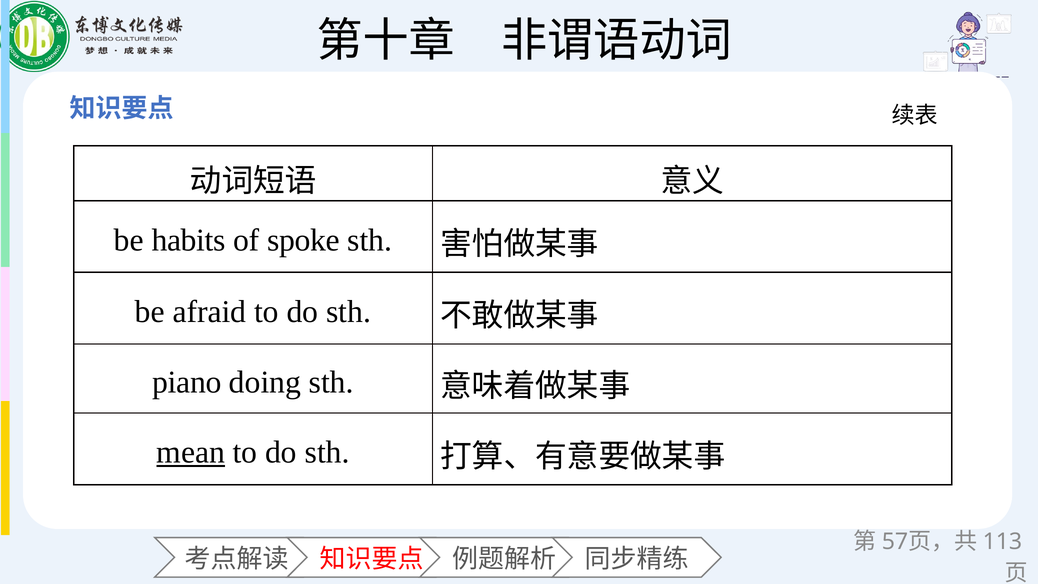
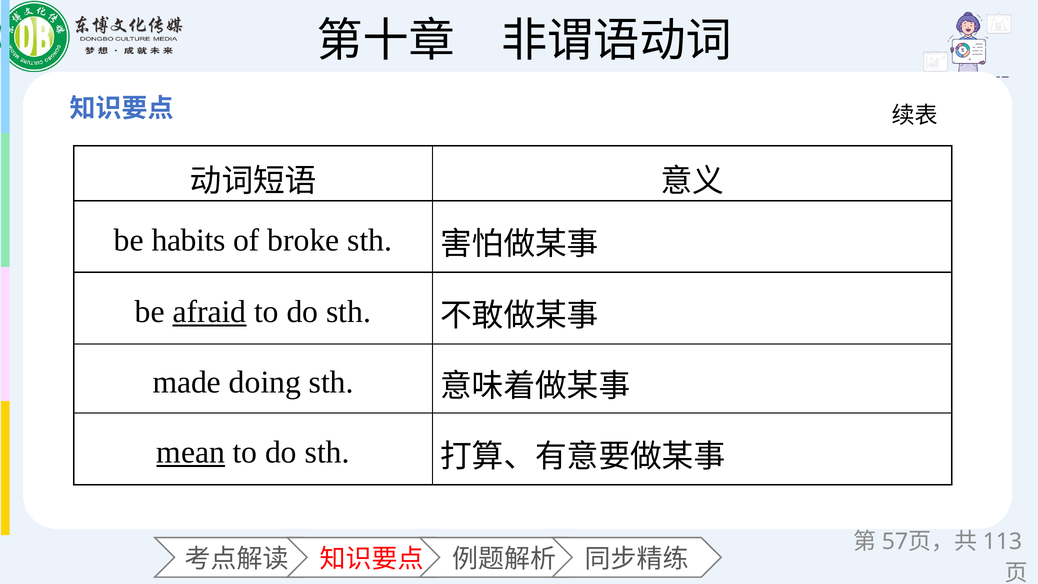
spoke: spoke -> broke
afraid underline: none -> present
piano: piano -> made
